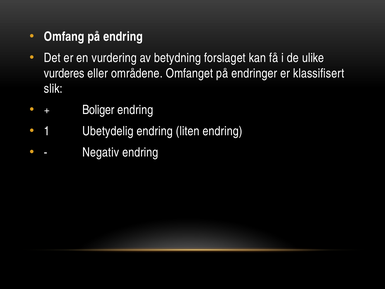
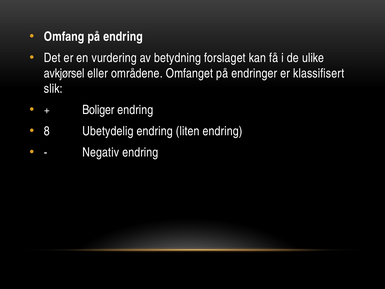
vurderes: vurderes -> avkjørsel
1: 1 -> 8
